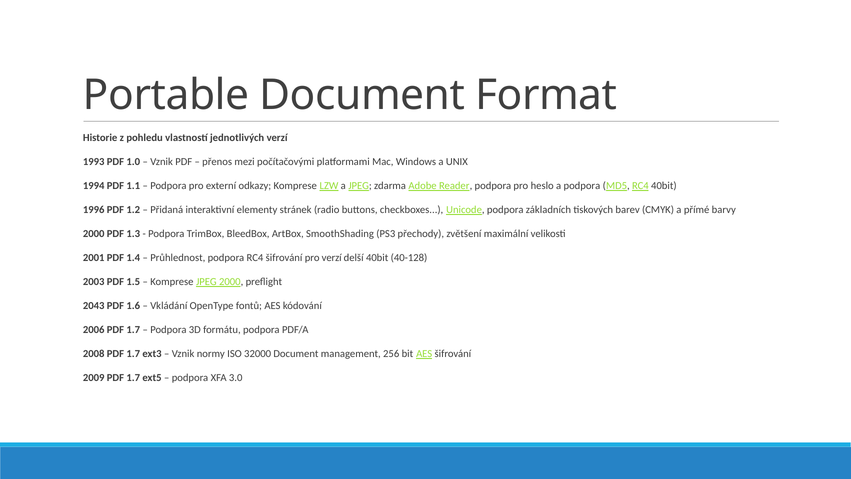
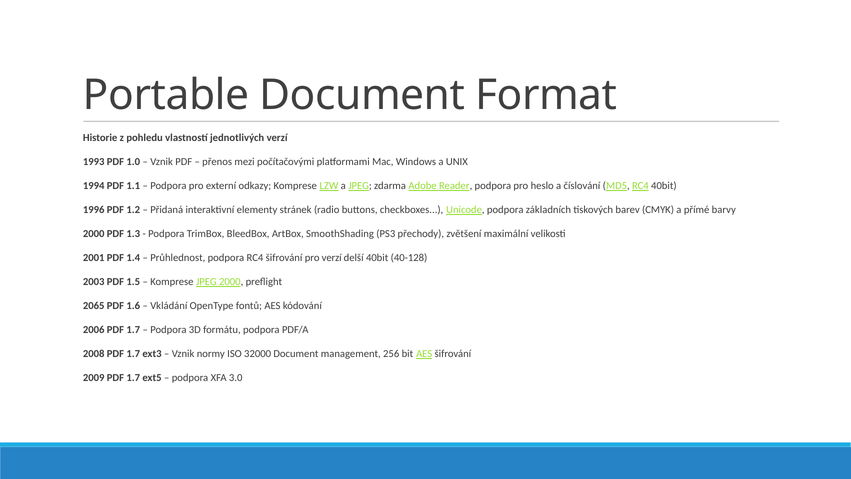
a podpora: podpora -> číslování
2043: 2043 -> 2065
